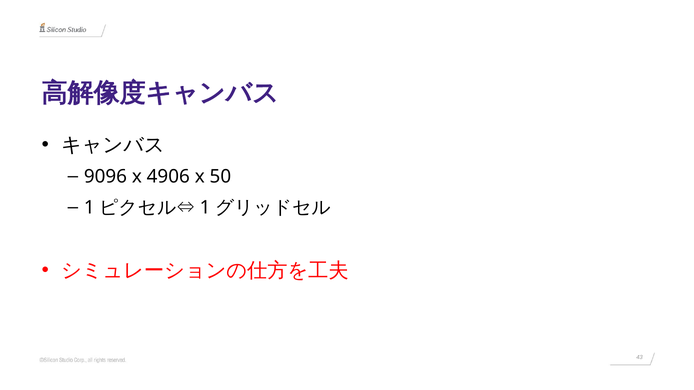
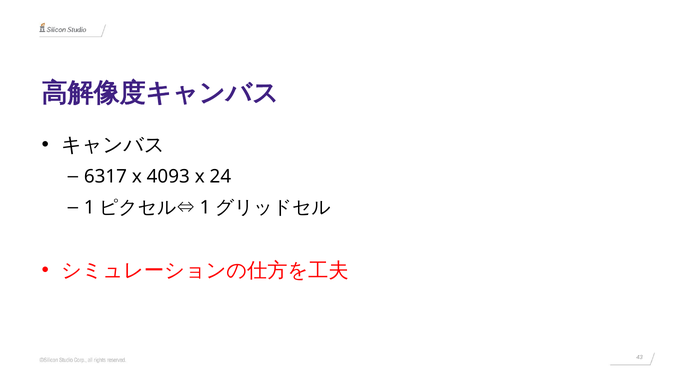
9096: 9096 -> 6317
4906: 4906 -> 4093
50: 50 -> 24
